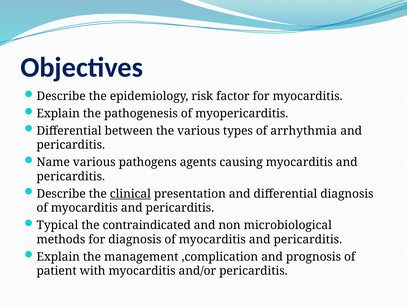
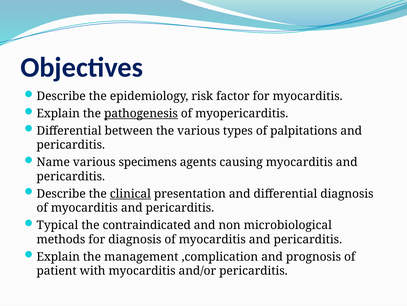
pathogenesis underline: none -> present
arrhythmia: arrhythmia -> palpitations
pathogens: pathogens -> specimens
